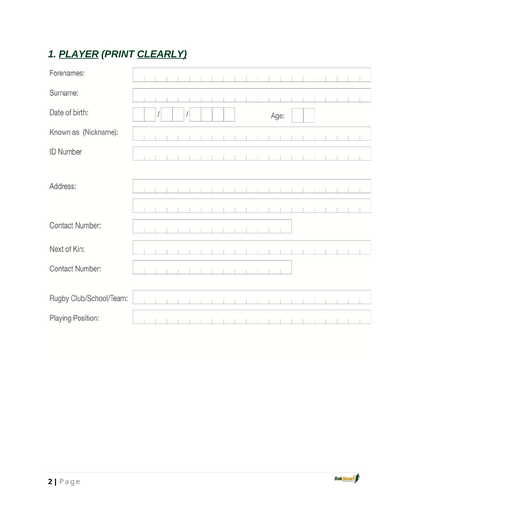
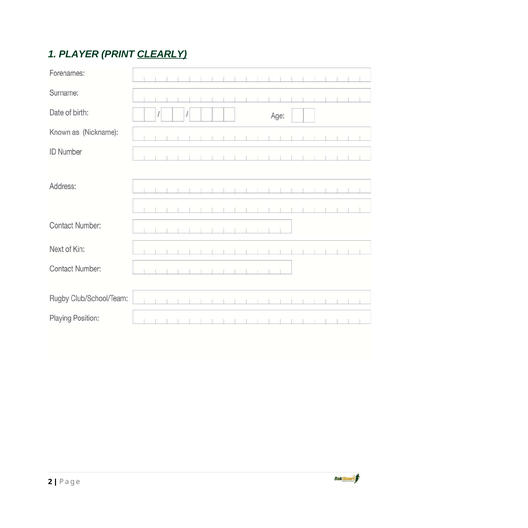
PLAYER underline: present -> none
